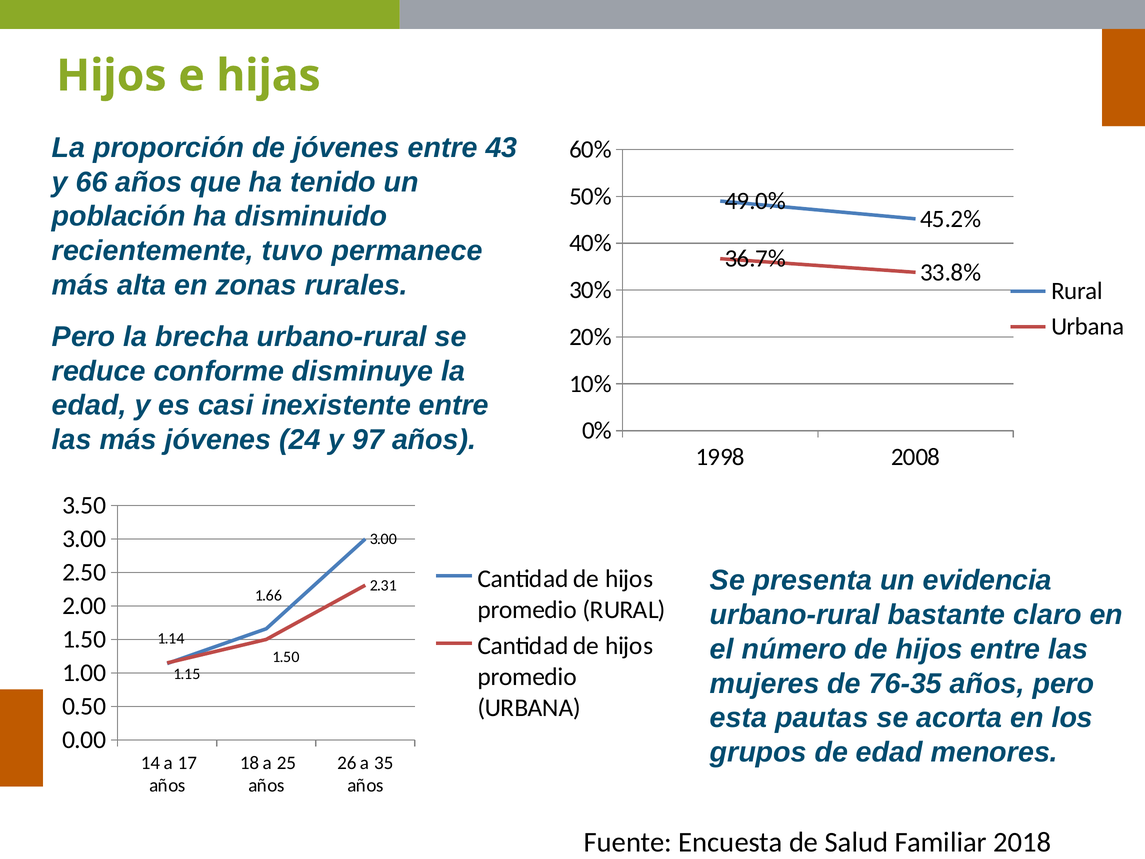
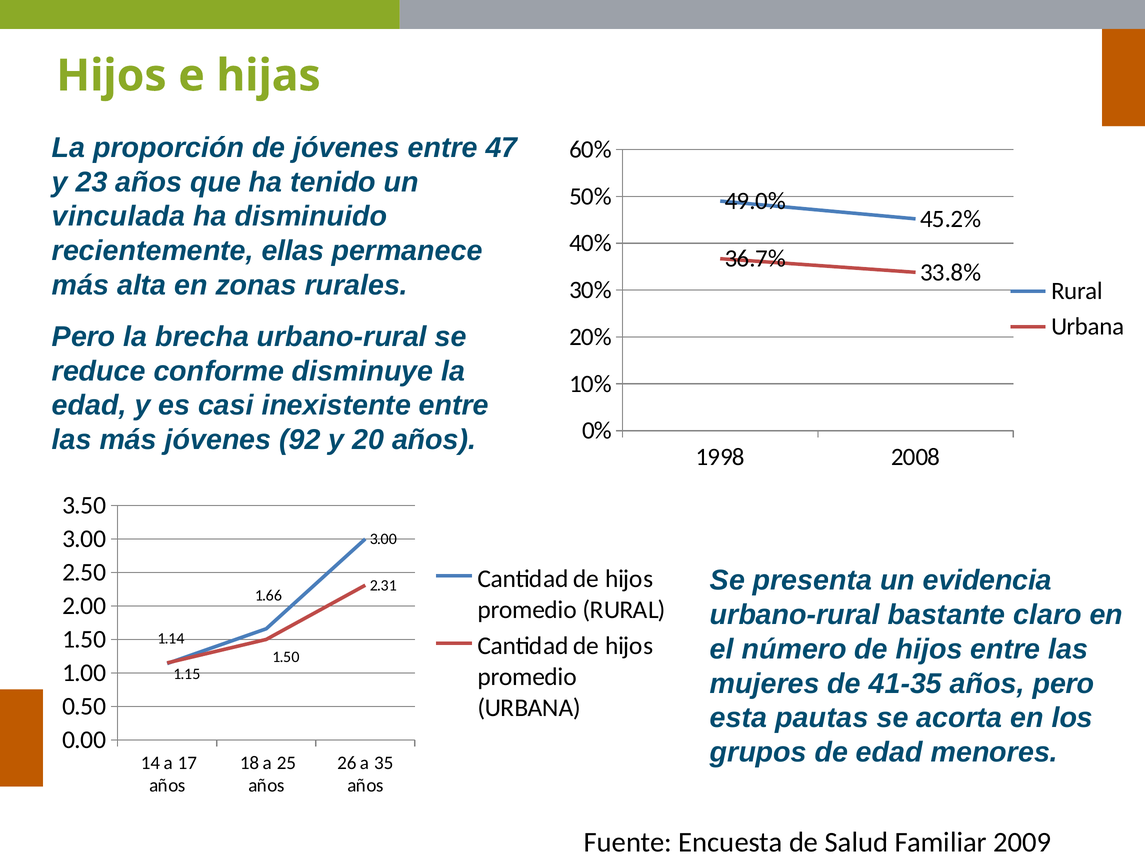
43: 43 -> 47
66: 66 -> 23
población: población -> vinculada
tuvo: tuvo -> ellas
24: 24 -> 92
97: 97 -> 20
76-35: 76-35 -> 41-35
2018: 2018 -> 2009
